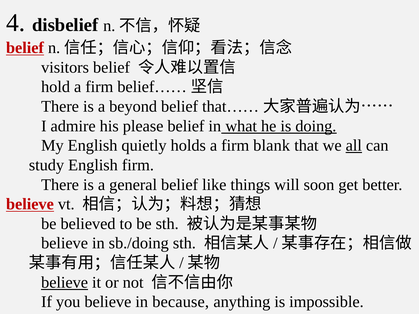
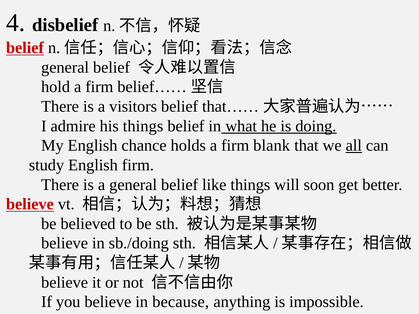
visitors at (65, 67): visitors -> general
beyond: beyond -> visitors
his please: please -> things
quietly: quietly -> chance
believe at (65, 283) underline: present -> none
